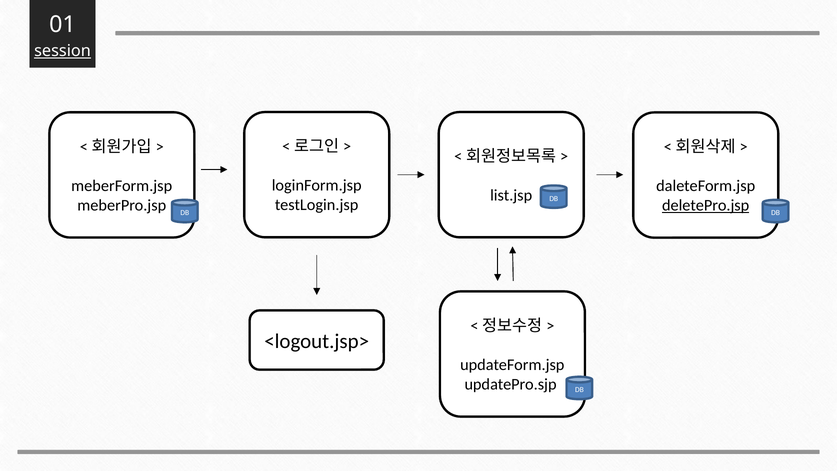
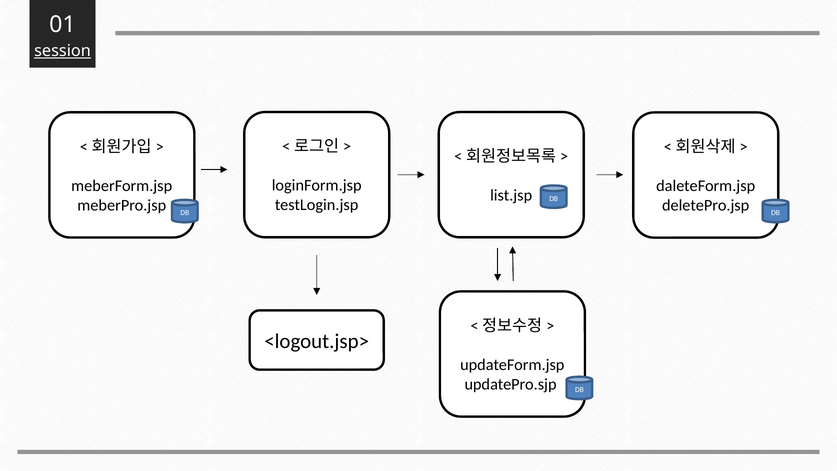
deletePro.jsp underline: present -> none
